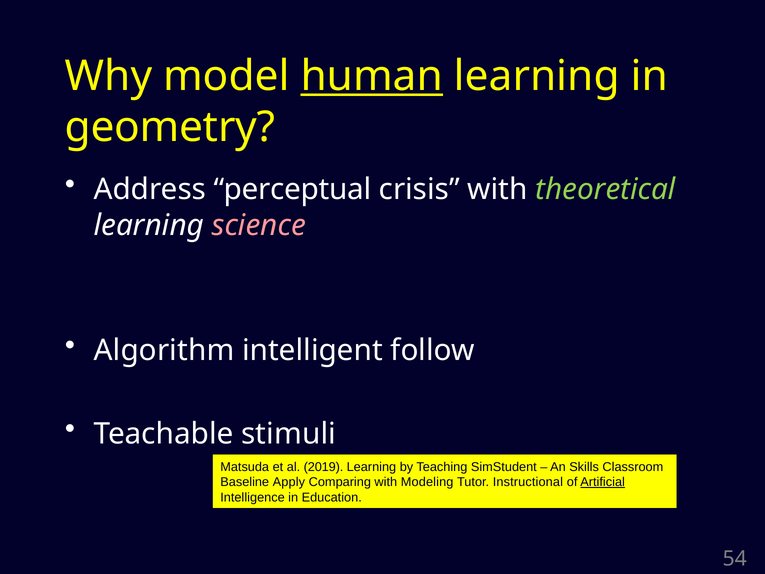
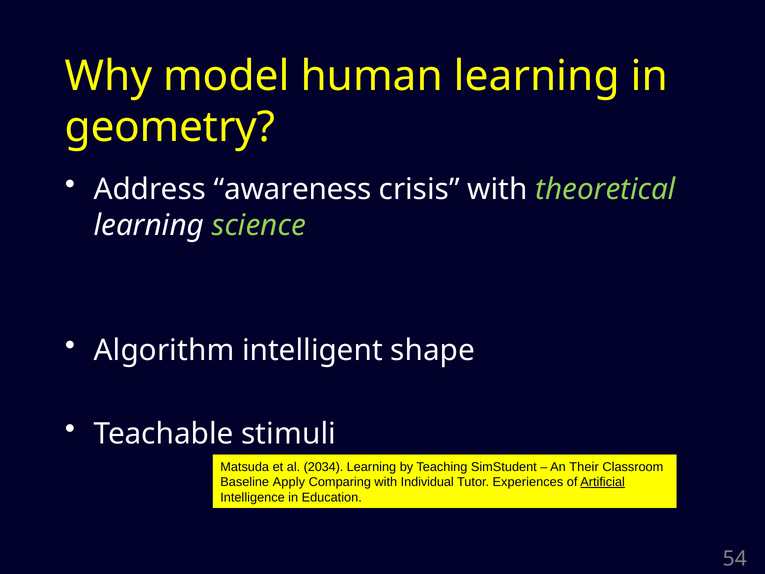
human underline: present -> none
perceptual: perceptual -> awareness
science colour: pink -> light green
follow: follow -> shape
2019: 2019 -> 2034
Skills: Skills -> Their
Modeling: Modeling -> Individual
Instructional: Instructional -> Experiences
